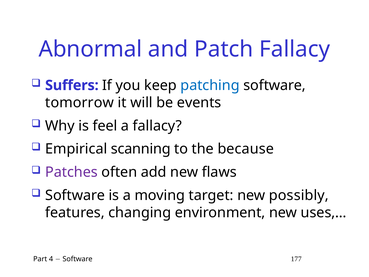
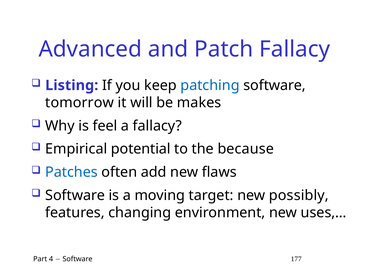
Abnormal: Abnormal -> Advanced
Suffers: Suffers -> Listing
events: events -> makes
scanning: scanning -> potential
Patches colour: purple -> blue
